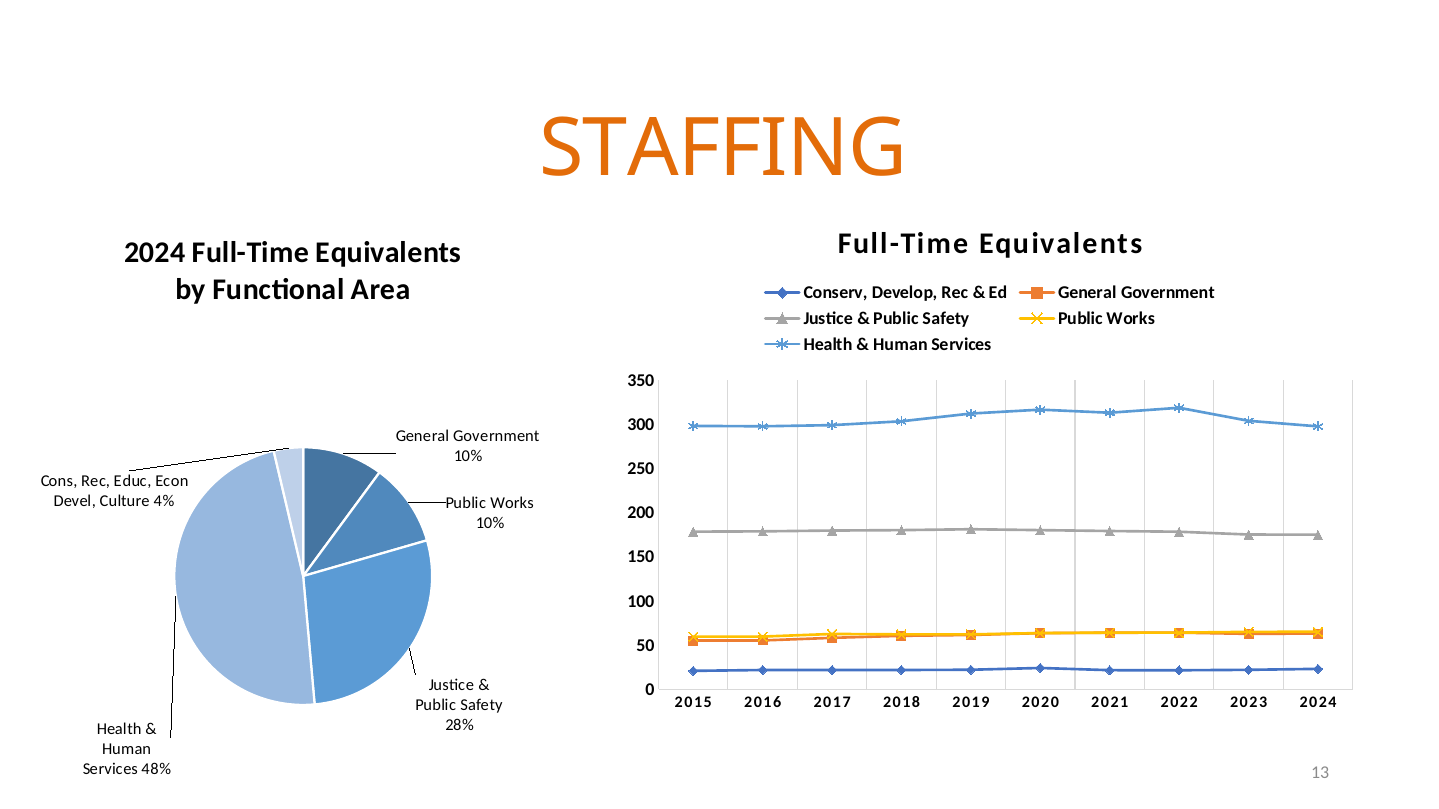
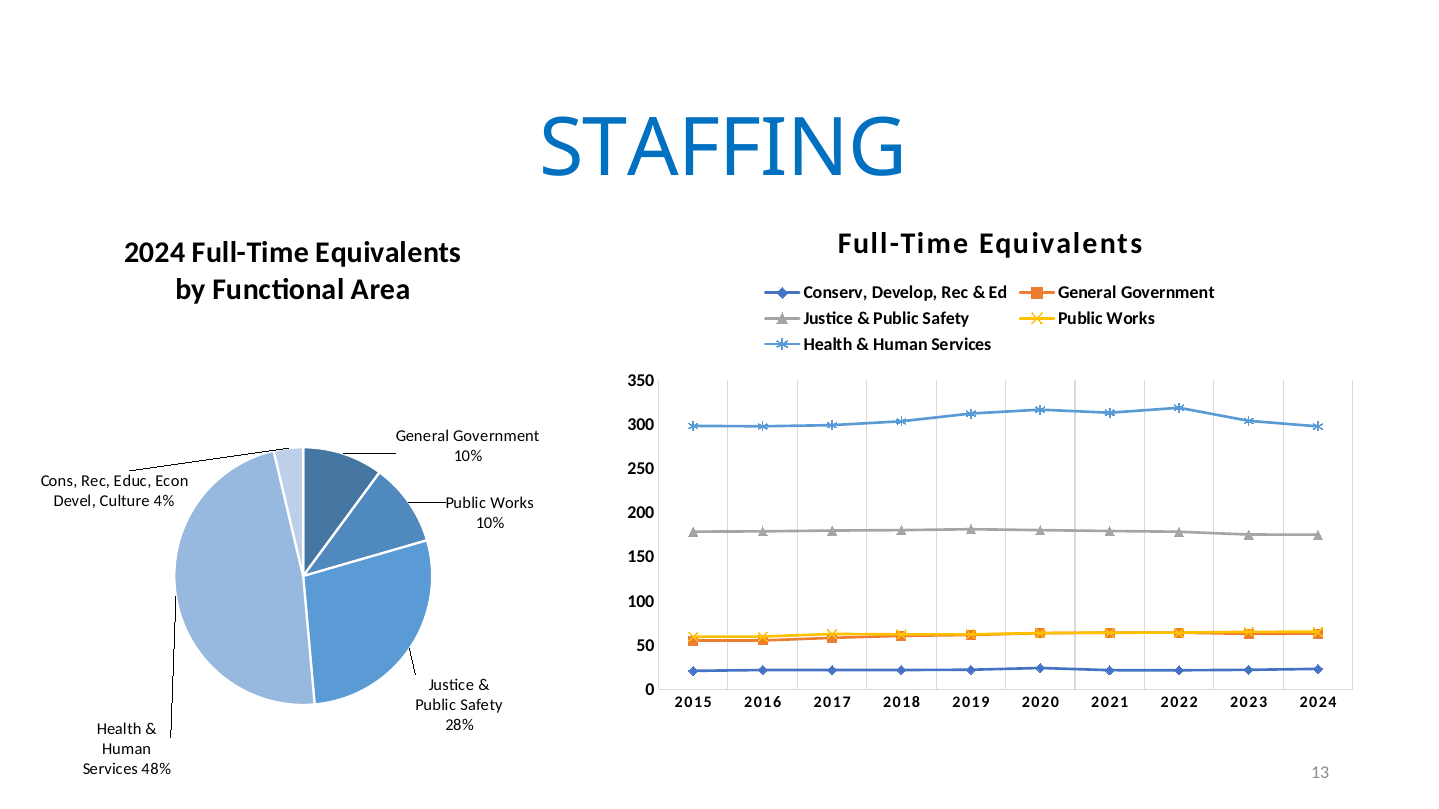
STAFFING colour: orange -> blue
